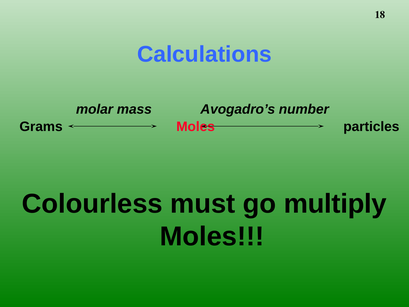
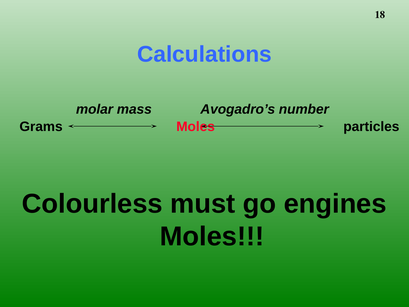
multiply: multiply -> engines
